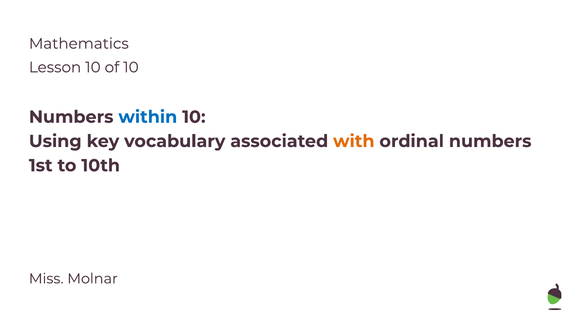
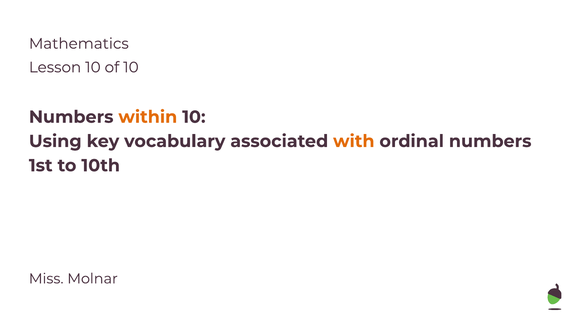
within colour: blue -> orange
